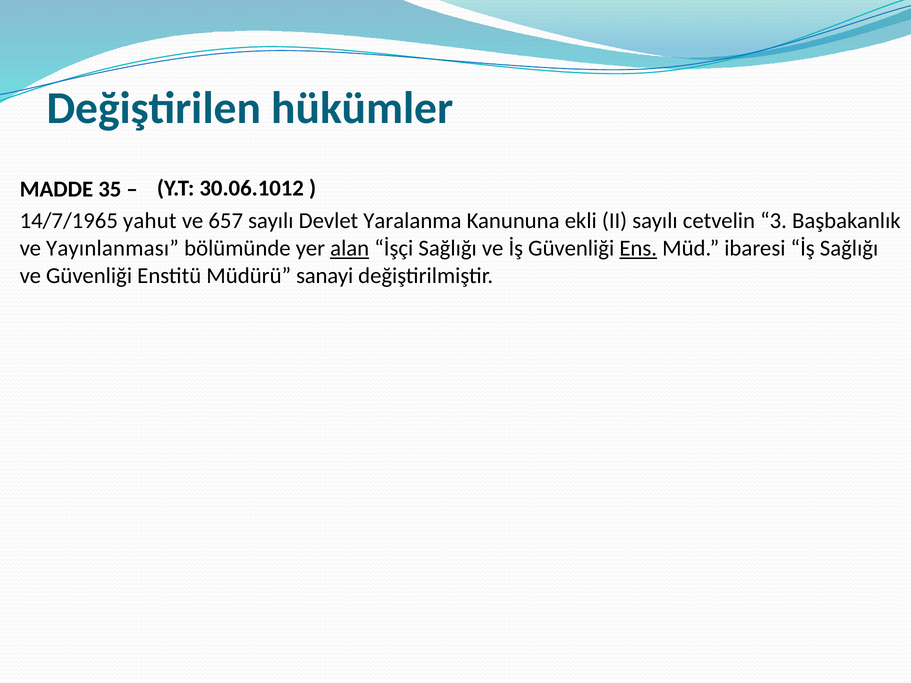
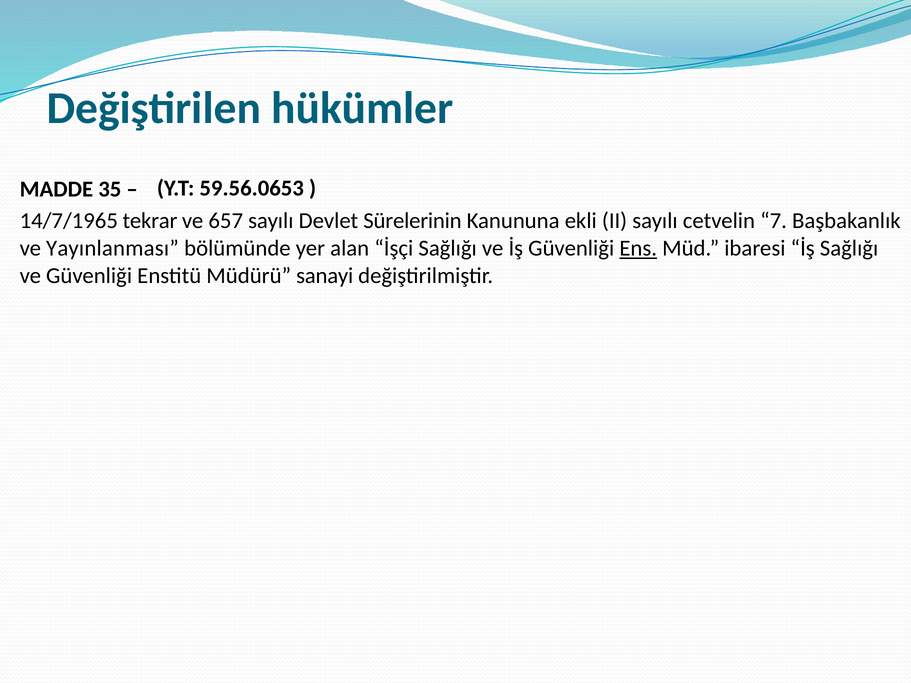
30.06.1012: 30.06.1012 -> 59.56.0653
yahut: yahut -> tekrar
Yaralanma: Yaralanma -> Sürelerinin
3: 3 -> 7
alan underline: present -> none
